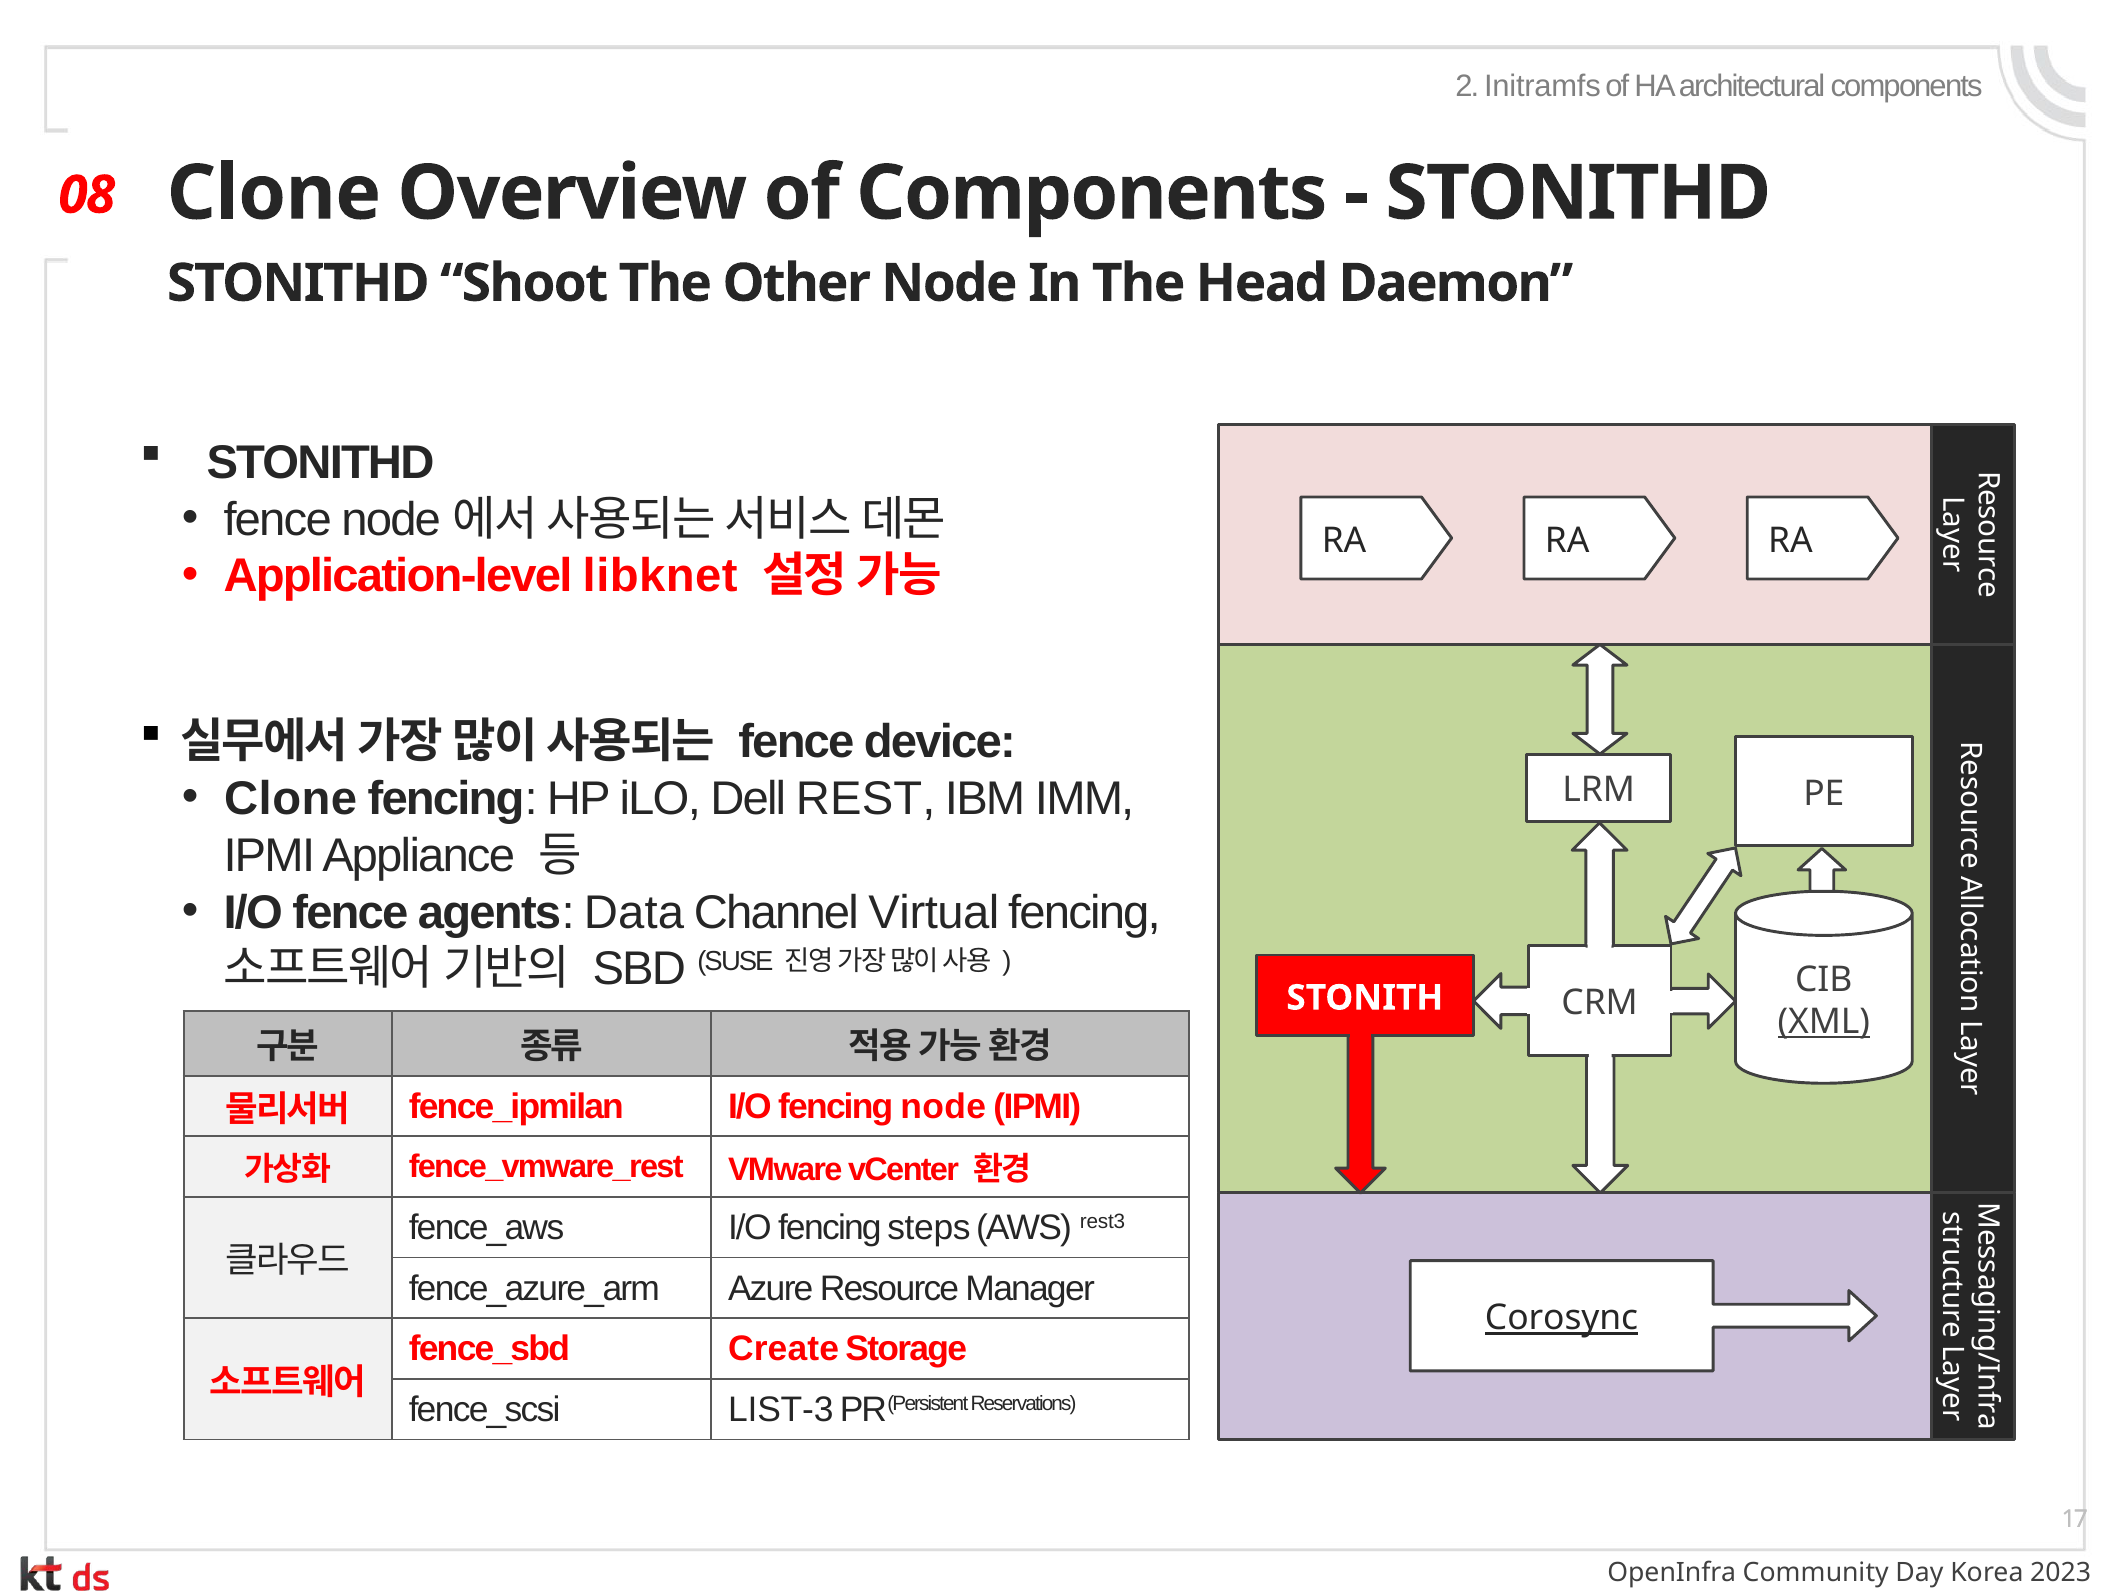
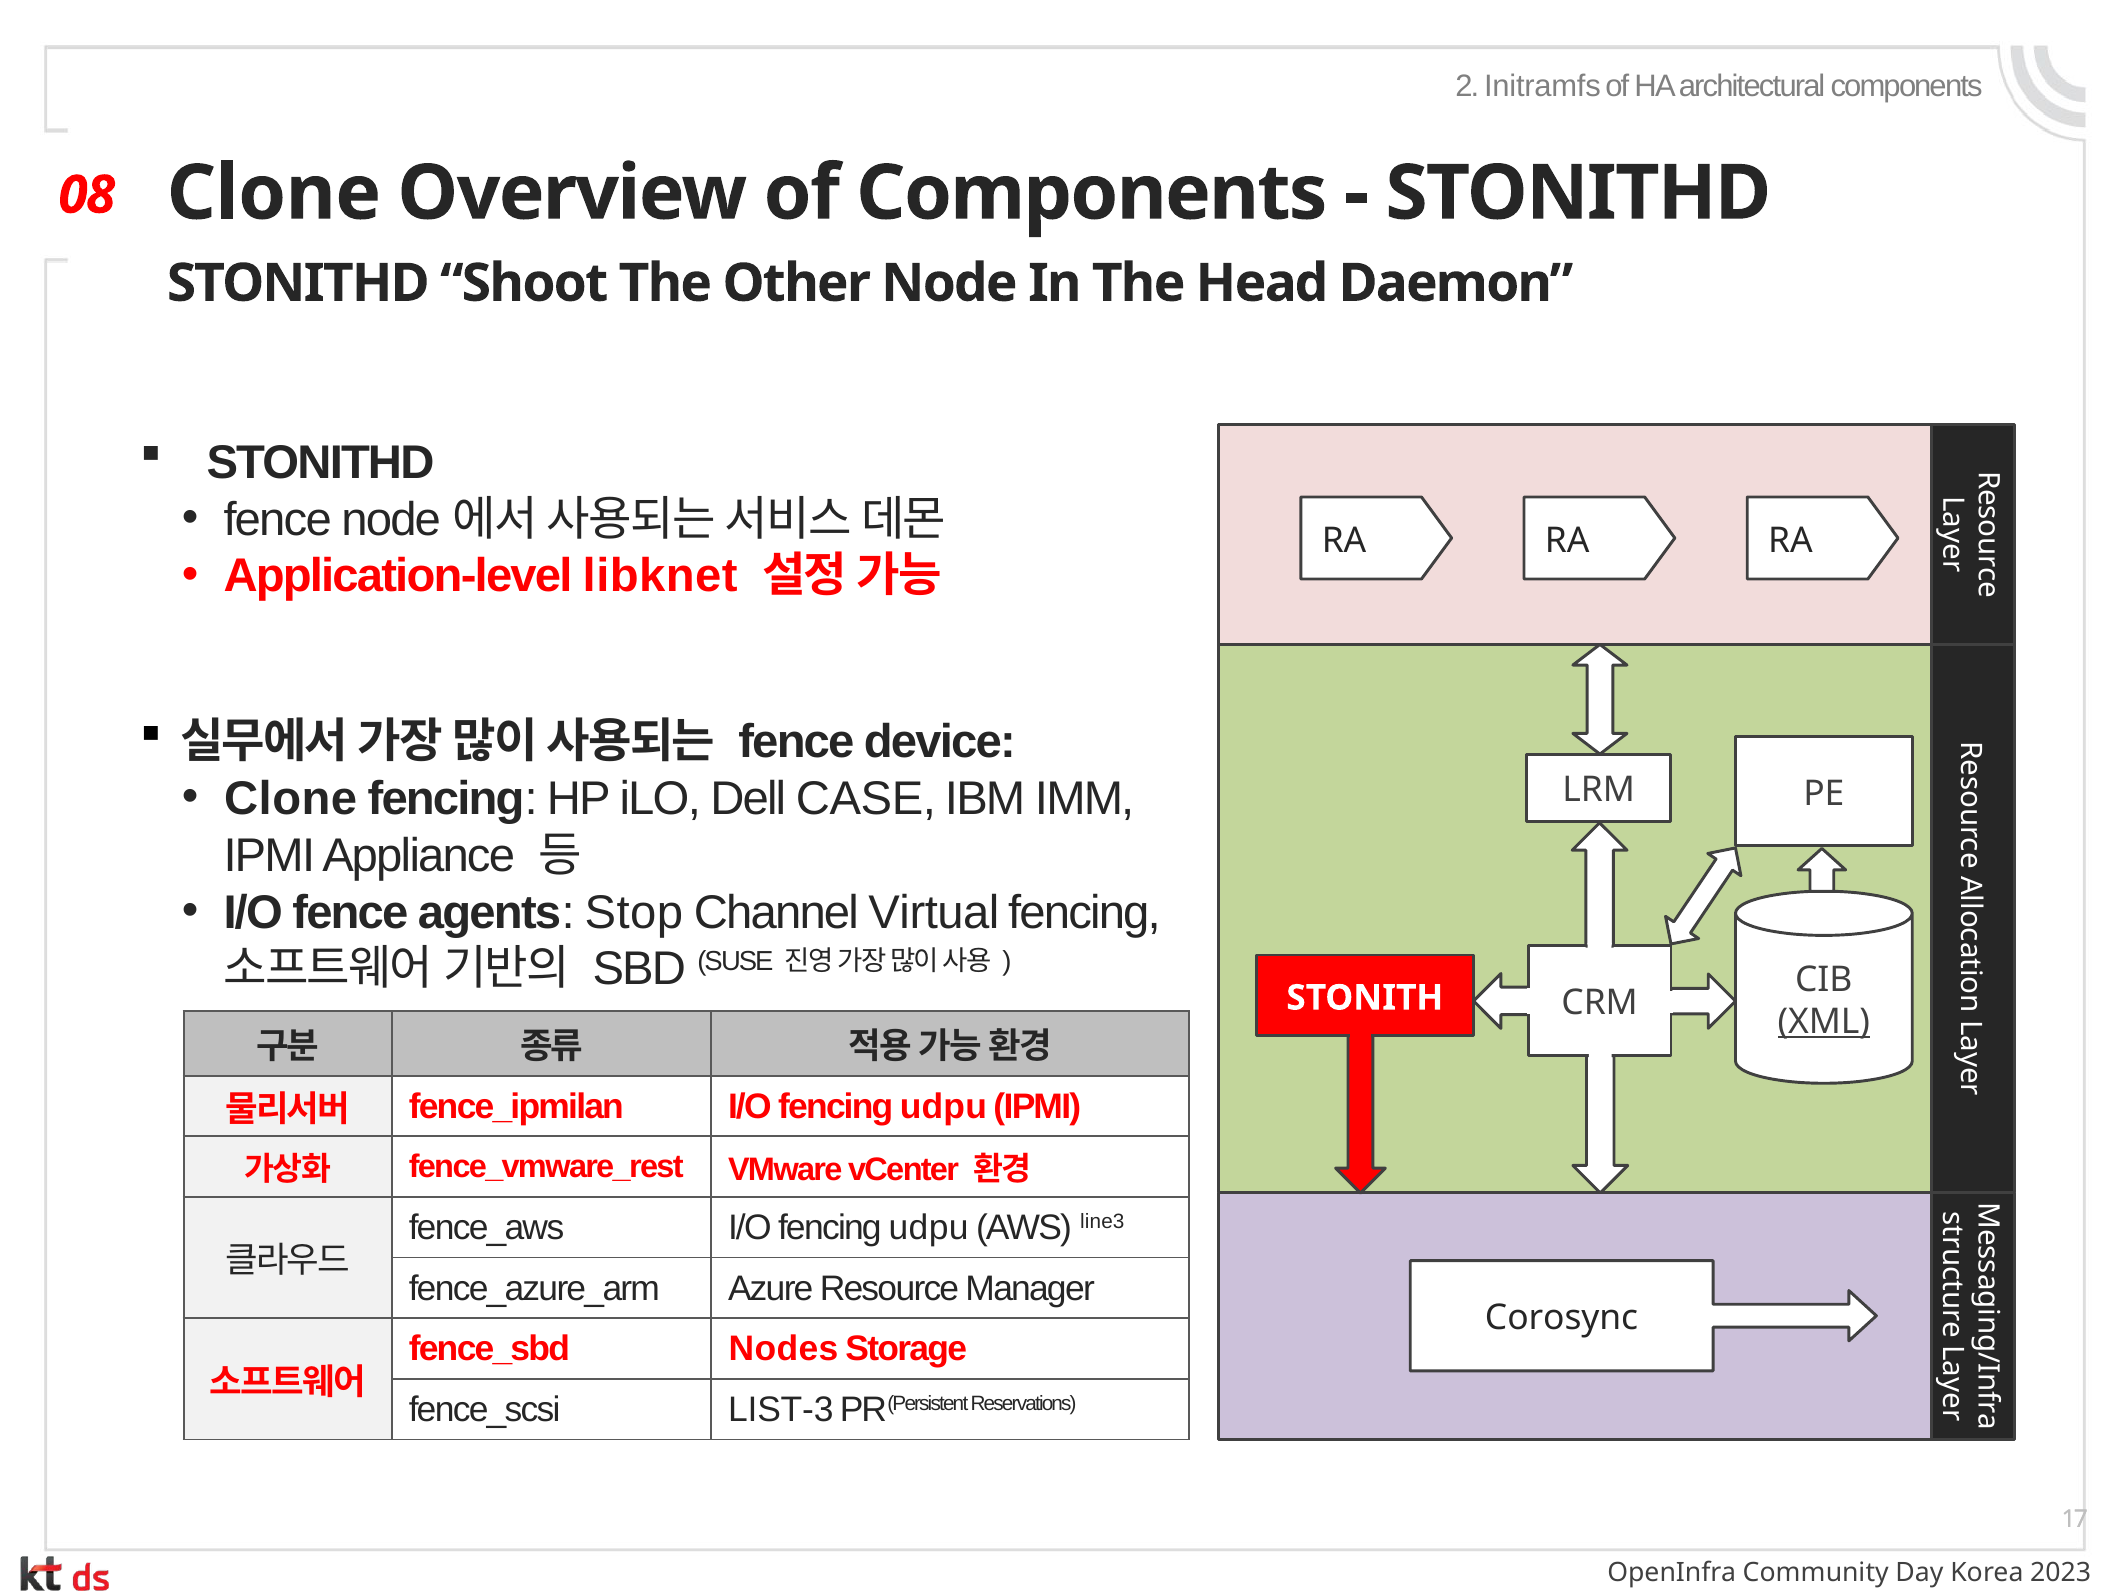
REST: REST -> CASE
Data: Data -> Stop
node at (943, 1107): node -> udpu
steps at (929, 1228): steps -> udpu
rest3: rest3 -> line3
Corosync underline: present -> none
Create: Create -> Nodes
